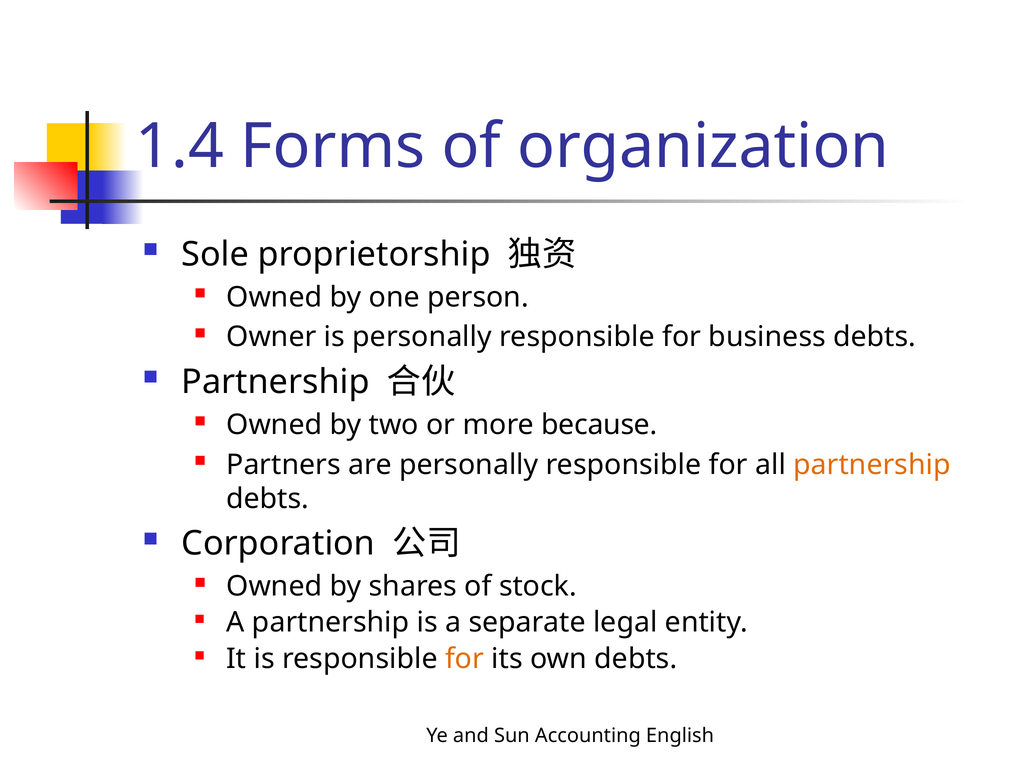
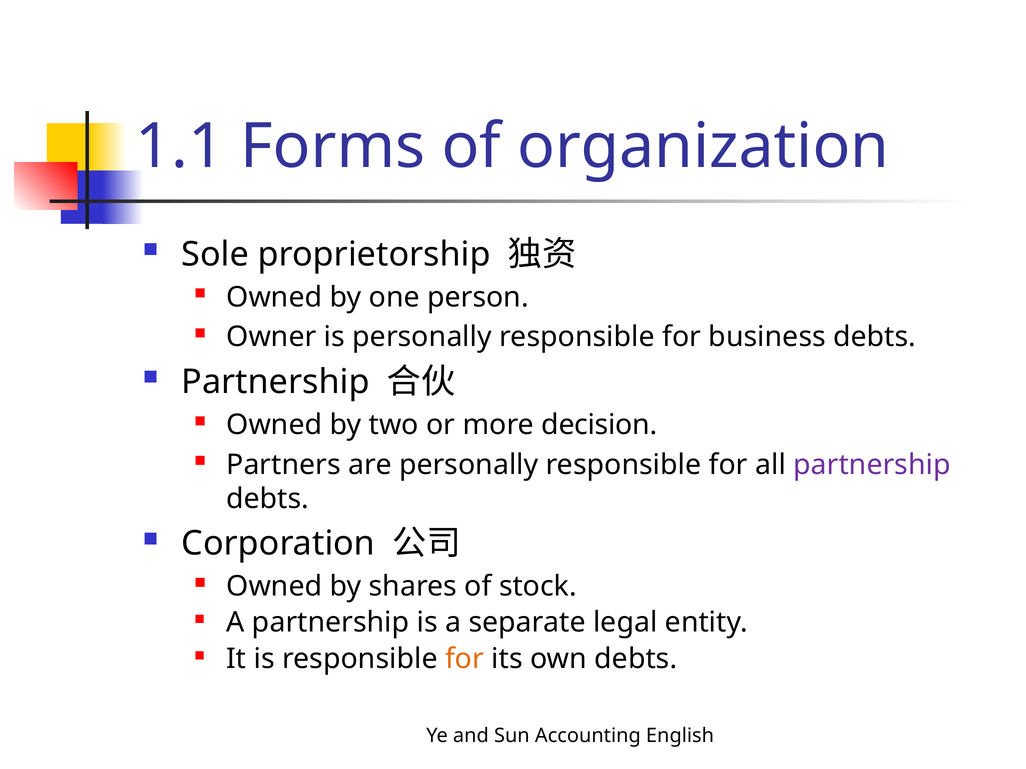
1.4: 1.4 -> 1.1
because: because -> decision
partnership at (872, 465) colour: orange -> purple
